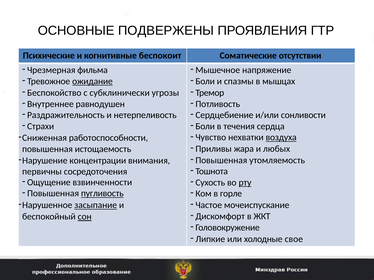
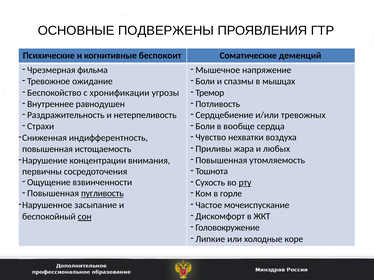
отсутствии: отсутствии -> деменций
ожидание underline: present -> none
субклинически: субклинически -> хронификации
сонливости: сонливости -> тревожных
течения: течения -> вообще
воздуха underline: present -> none
работоспособности: работоспособности -> индифферентность
засыпание underline: present -> none
свое: свое -> коре
